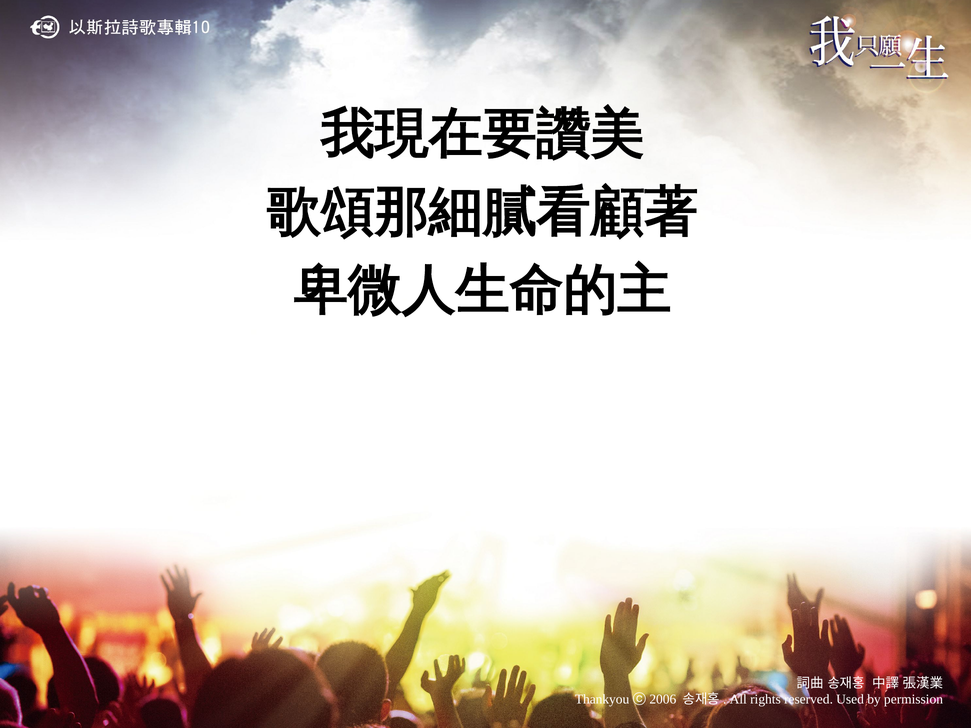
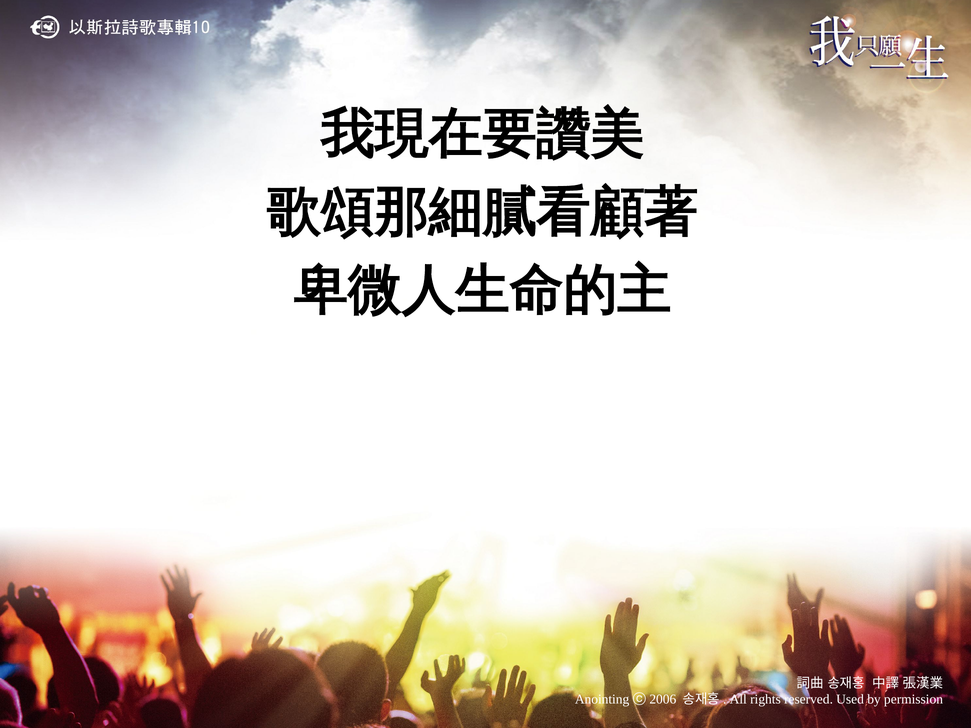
Thankyou: Thankyou -> Anointing
